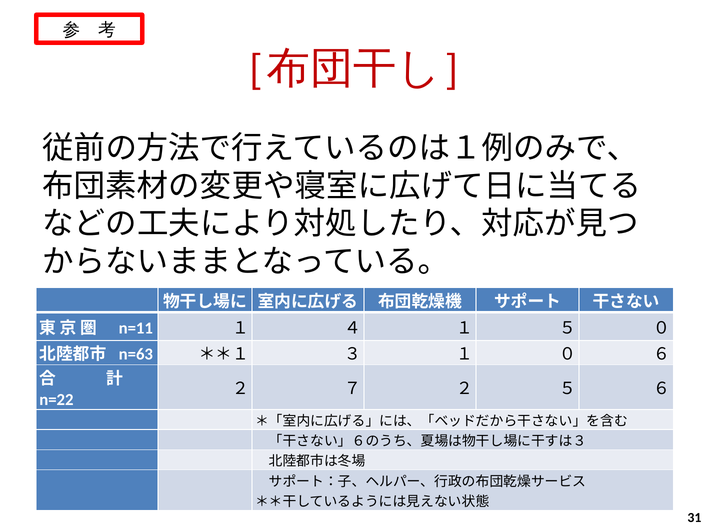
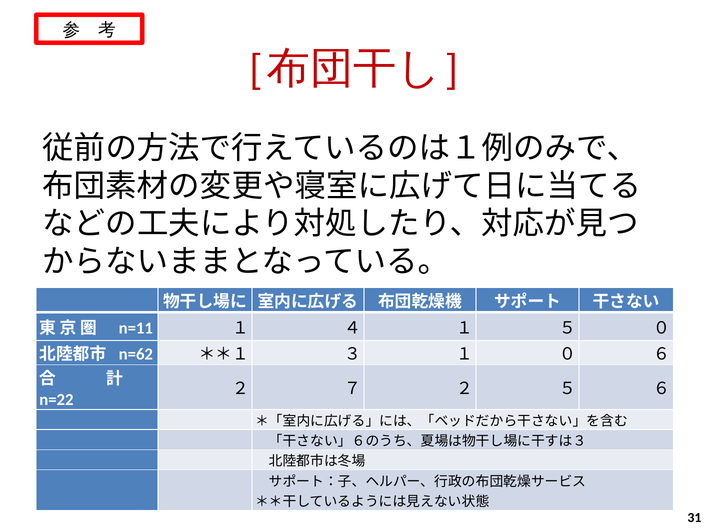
n=63: n=63 -> n=62
